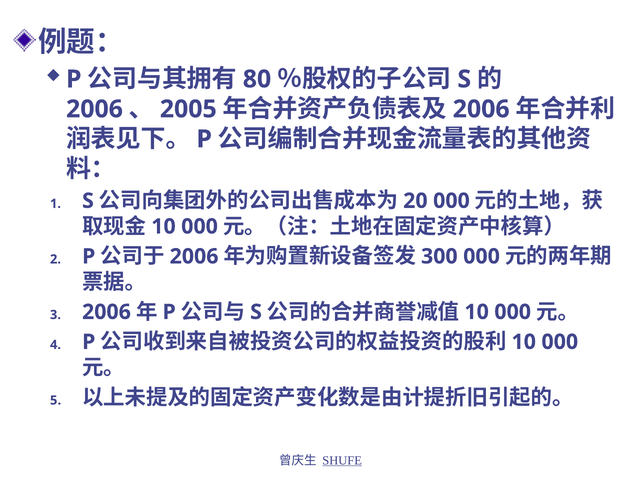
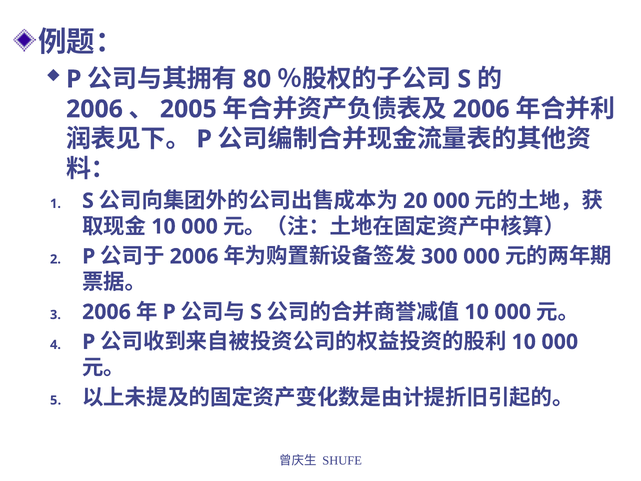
SHUFE underline: present -> none
